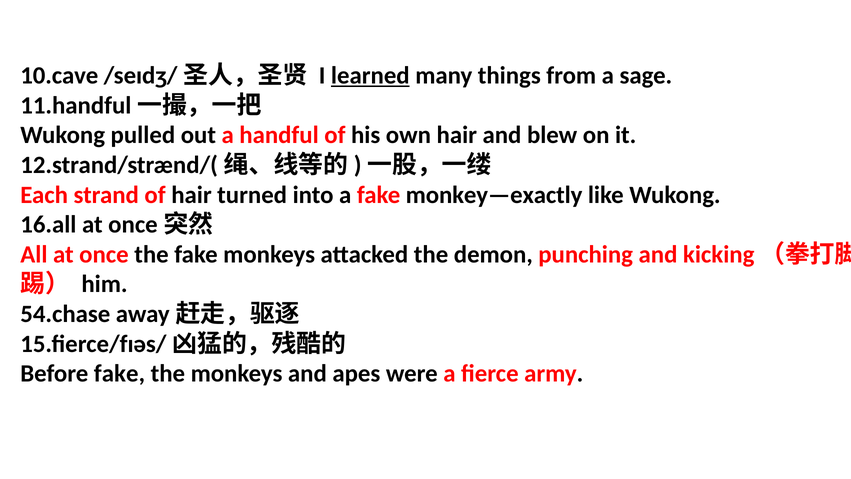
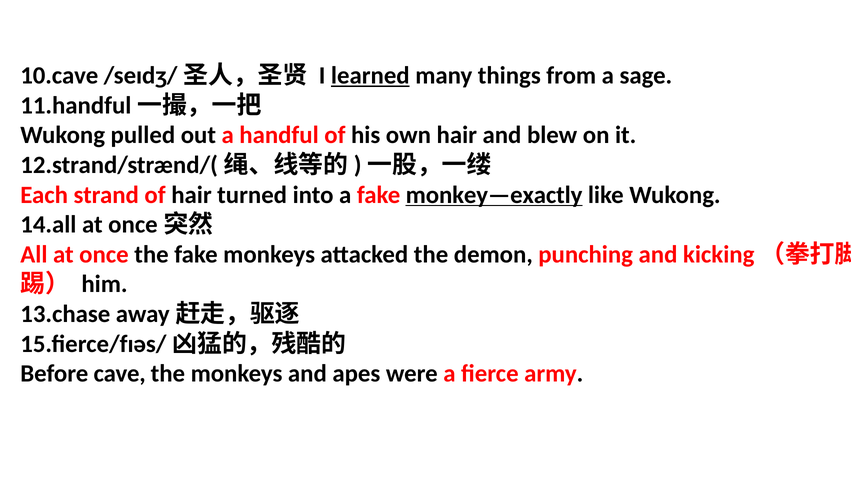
monkey—exactly underline: none -> present
16.all: 16.all -> 14.all
54.chase: 54.chase -> 13.chase
Before fake: fake -> cave
